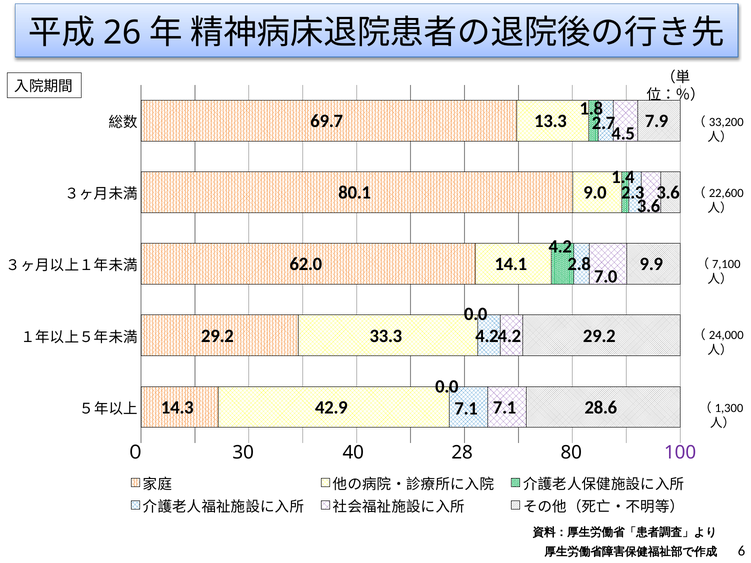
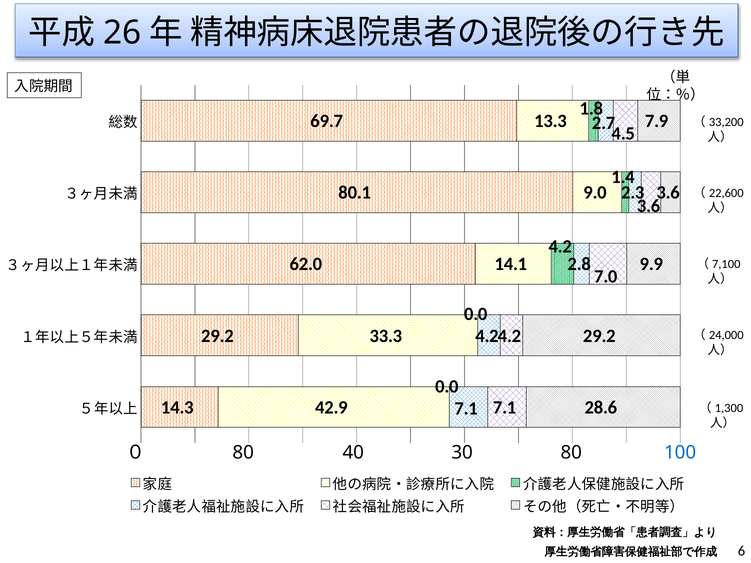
０ 30: 30 -> 80
28: 28 -> 30
100 colour: purple -> blue
